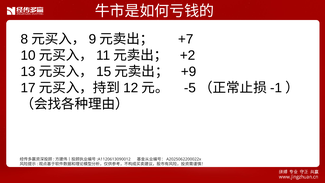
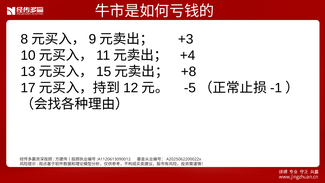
+7: +7 -> +3
+2: +2 -> +4
+9: +9 -> +8
